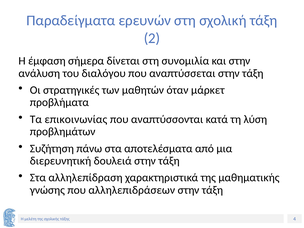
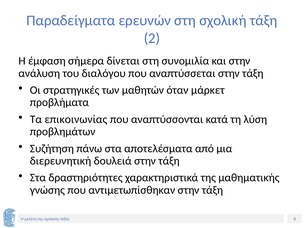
αλληλεπίδραση: αλληλεπίδραση -> δραστηριότητες
αλληλεπιδράσεων: αλληλεπιδράσεων -> αντιμετωπίσθηκαν
